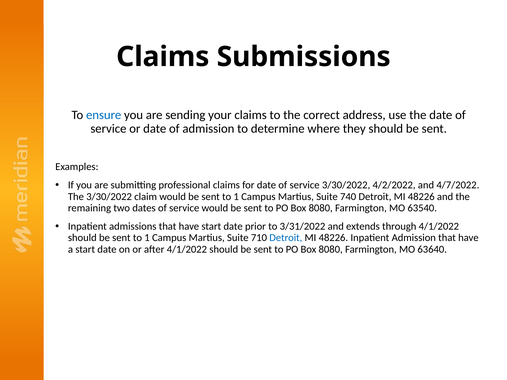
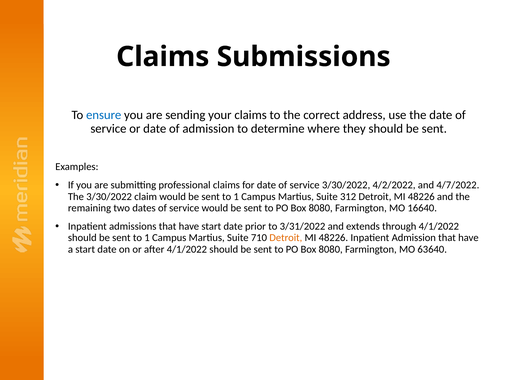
740: 740 -> 312
63540: 63540 -> 16640
Detroit at (286, 238) colour: blue -> orange
